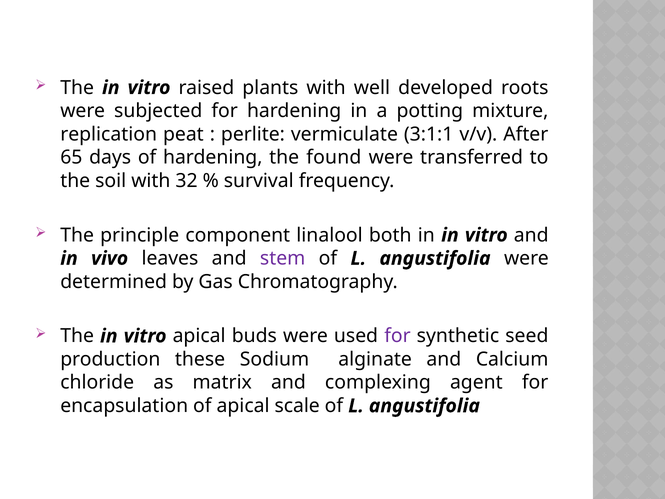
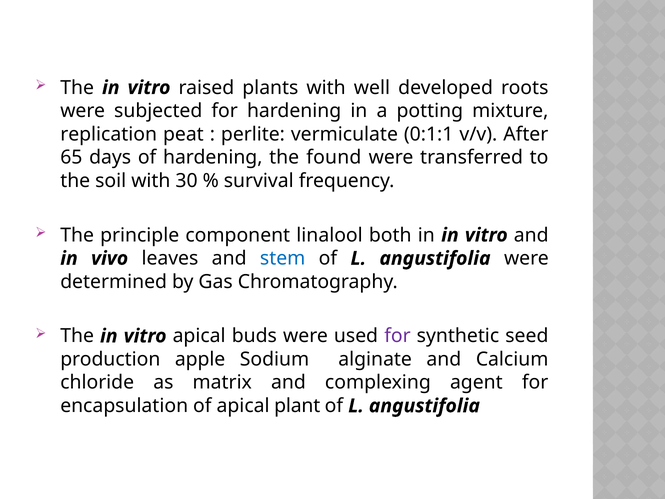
3:1:1: 3:1:1 -> 0:1:1
32: 32 -> 30
stem colour: purple -> blue
these: these -> apple
scale: scale -> plant
